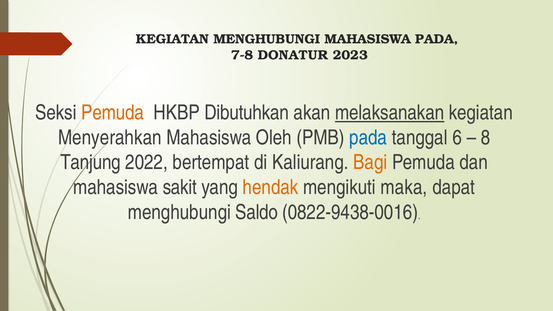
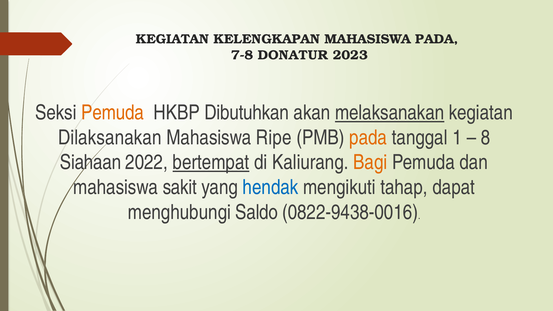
KEGIATAN MENGHUBUNGI: MENGHUBUNGI -> KELENGKAPAN
Menyerahkan: Menyerahkan -> Dilaksanakan
Oleh: Oleh -> Ripe
pada at (368, 138) colour: blue -> orange
6: 6 -> 1
Tanjung: Tanjung -> Siahaan
bertempat underline: none -> present
hendak colour: orange -> blue
maka: maka -> tahap
